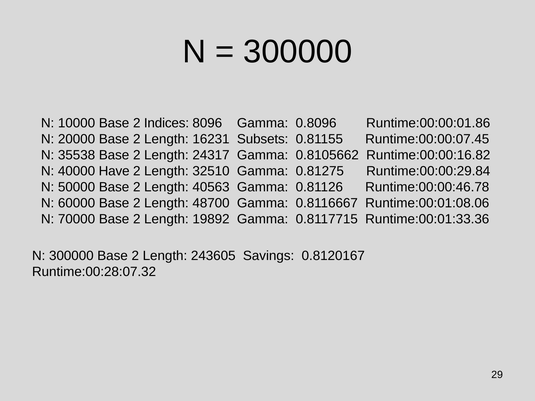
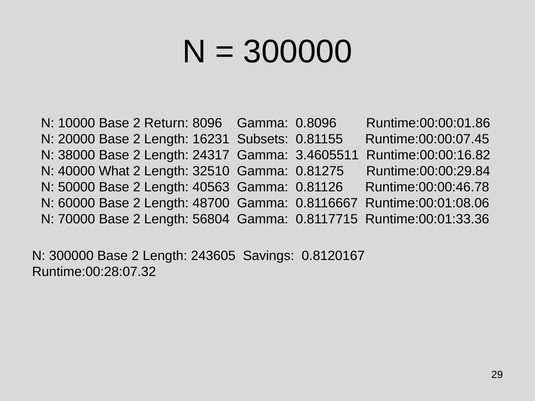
Indices: Indices -> Return
35538: 35538 -> 38000
0.8105662: 0.8105662 -> 3.4605511
Have: Have -> What
19892: 19892 -> 56804
